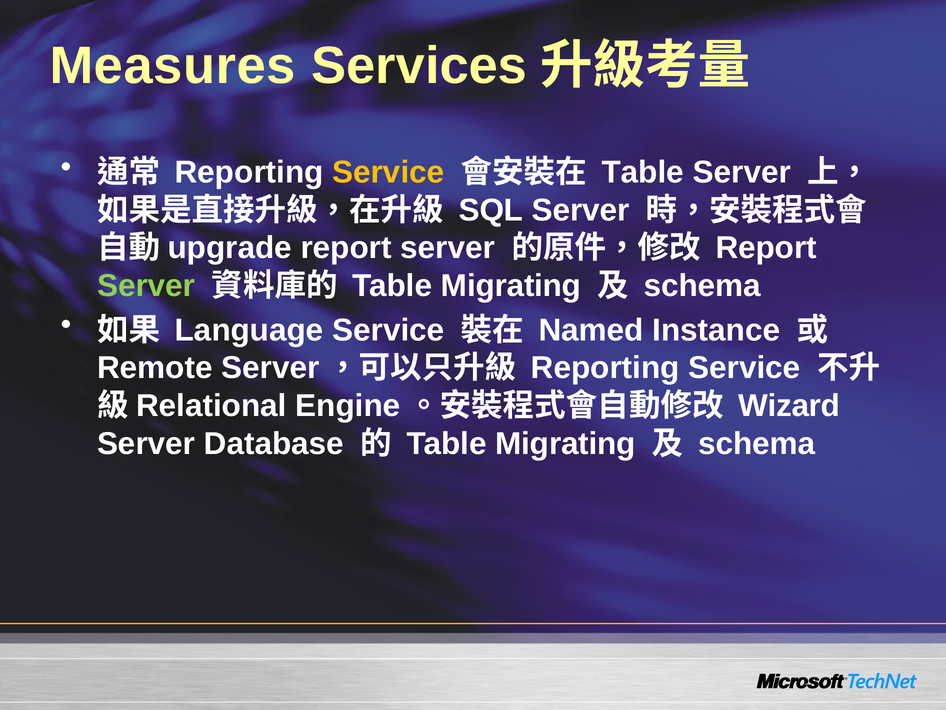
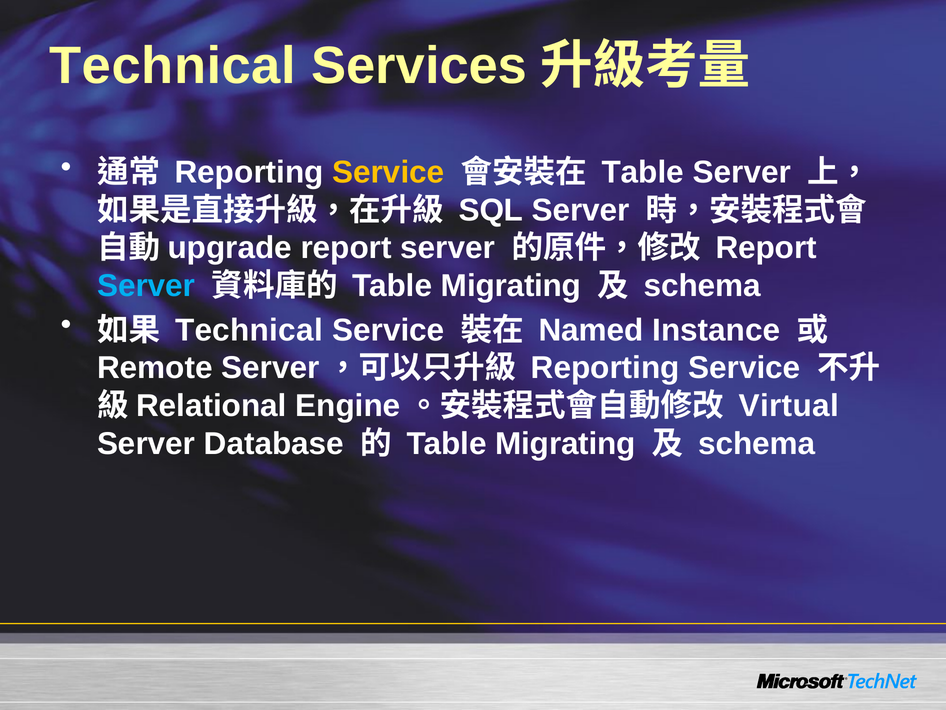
Measures at (173, 66): Measures -> Technical
Server at (146, 286) colour: light green -> light blue
Language at (249, 330): Language -> Technical
Wizard: Wizard -> Virtual
